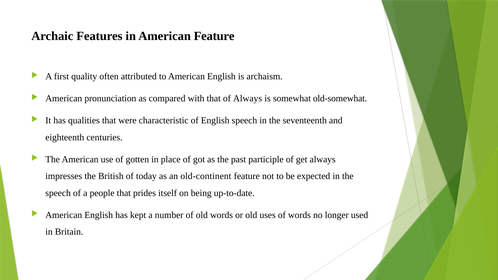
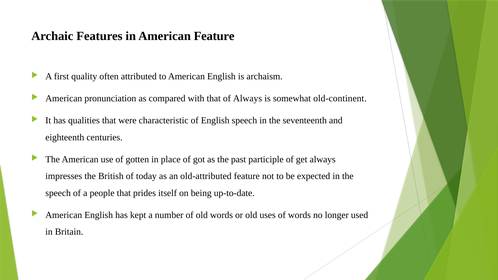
old-somewhat: old-somewhat -> old-continent
old-continent: old-continent -> old-attributed
